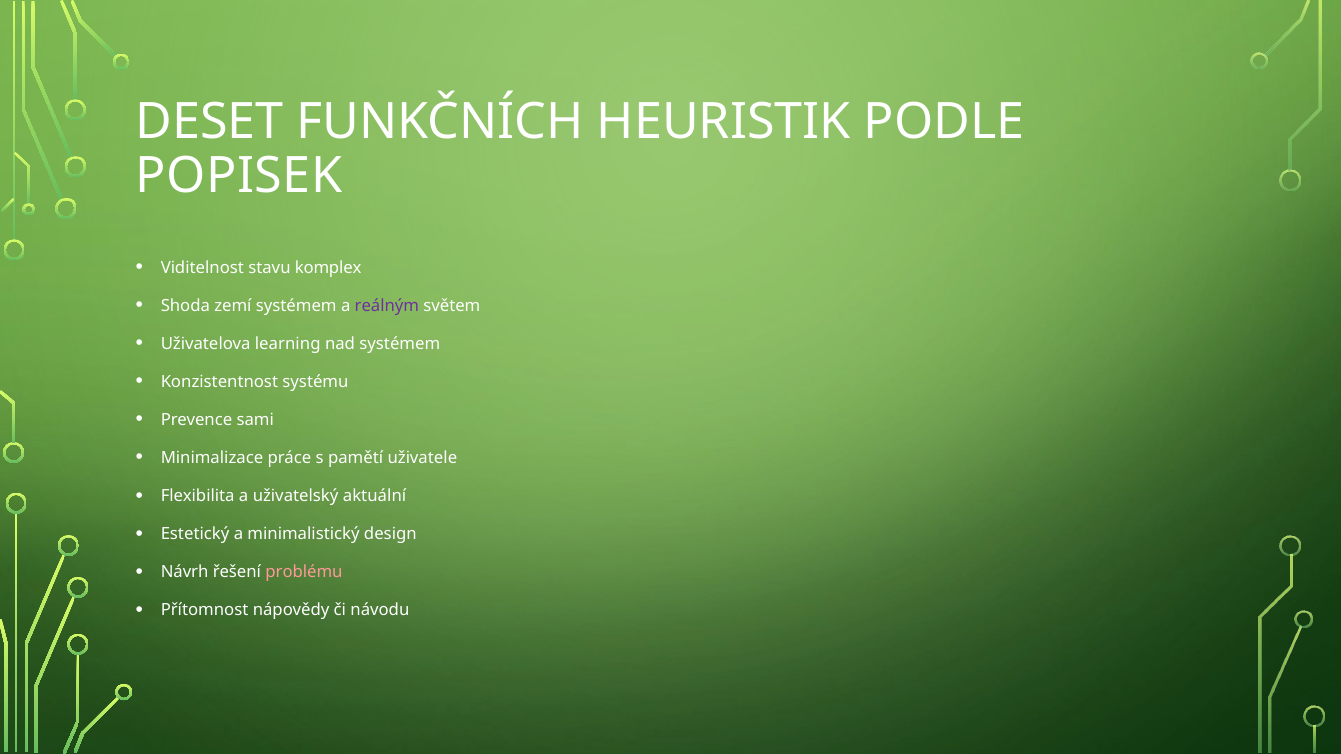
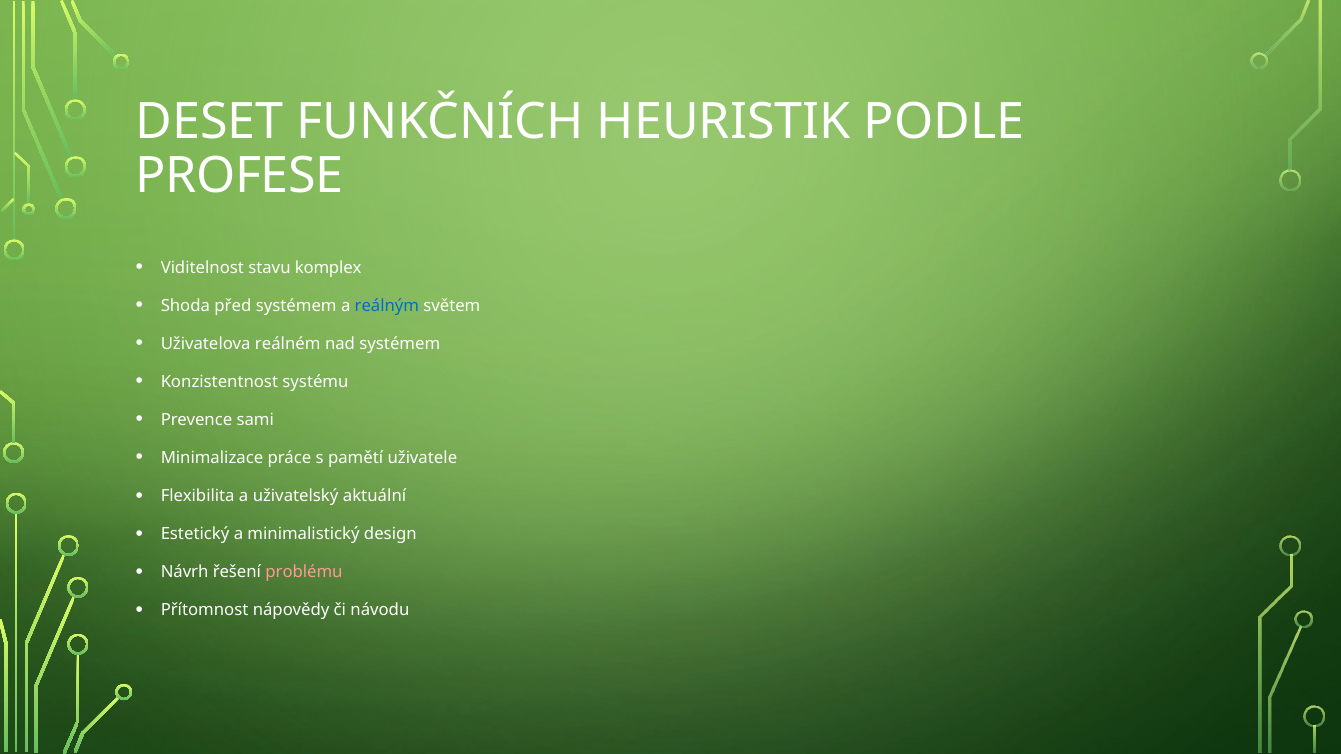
POPISEK: POPISEK -> PROFESE
zemí: zemí -> před
reálným colour: purple -> blue
learning: learning -> reálném
